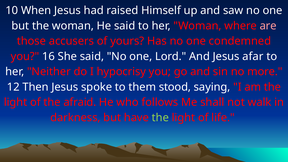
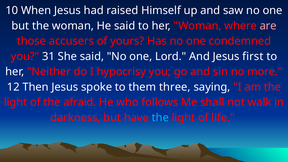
16: 16 -> 31
afar: afar -> first
stood: stood -> three
the at (160, 118) colour: light green -> light blue
